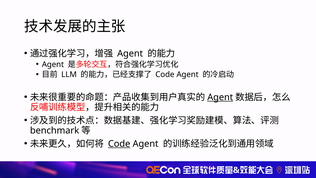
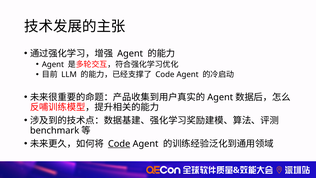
Agent at (220, 97) underline: present -> none
